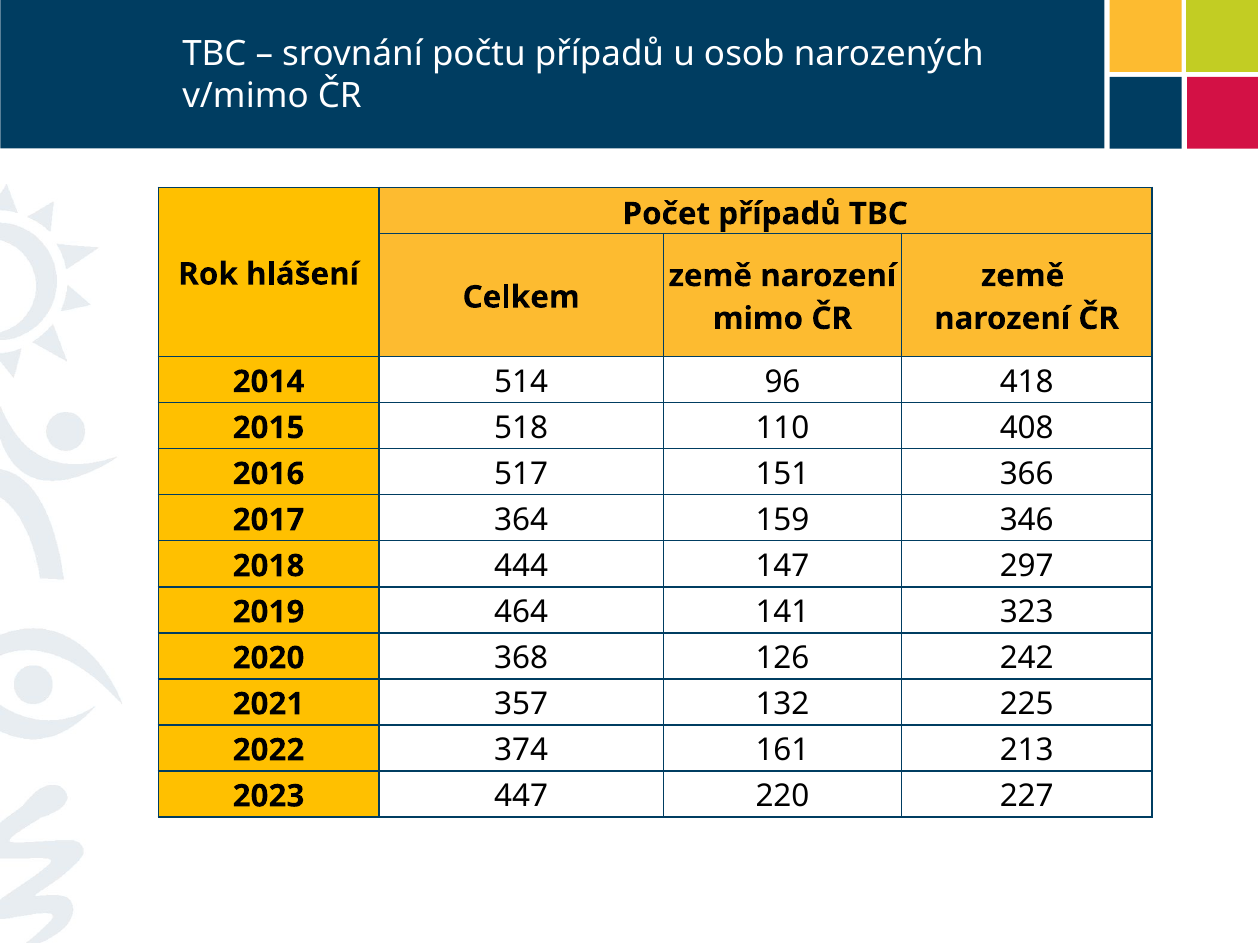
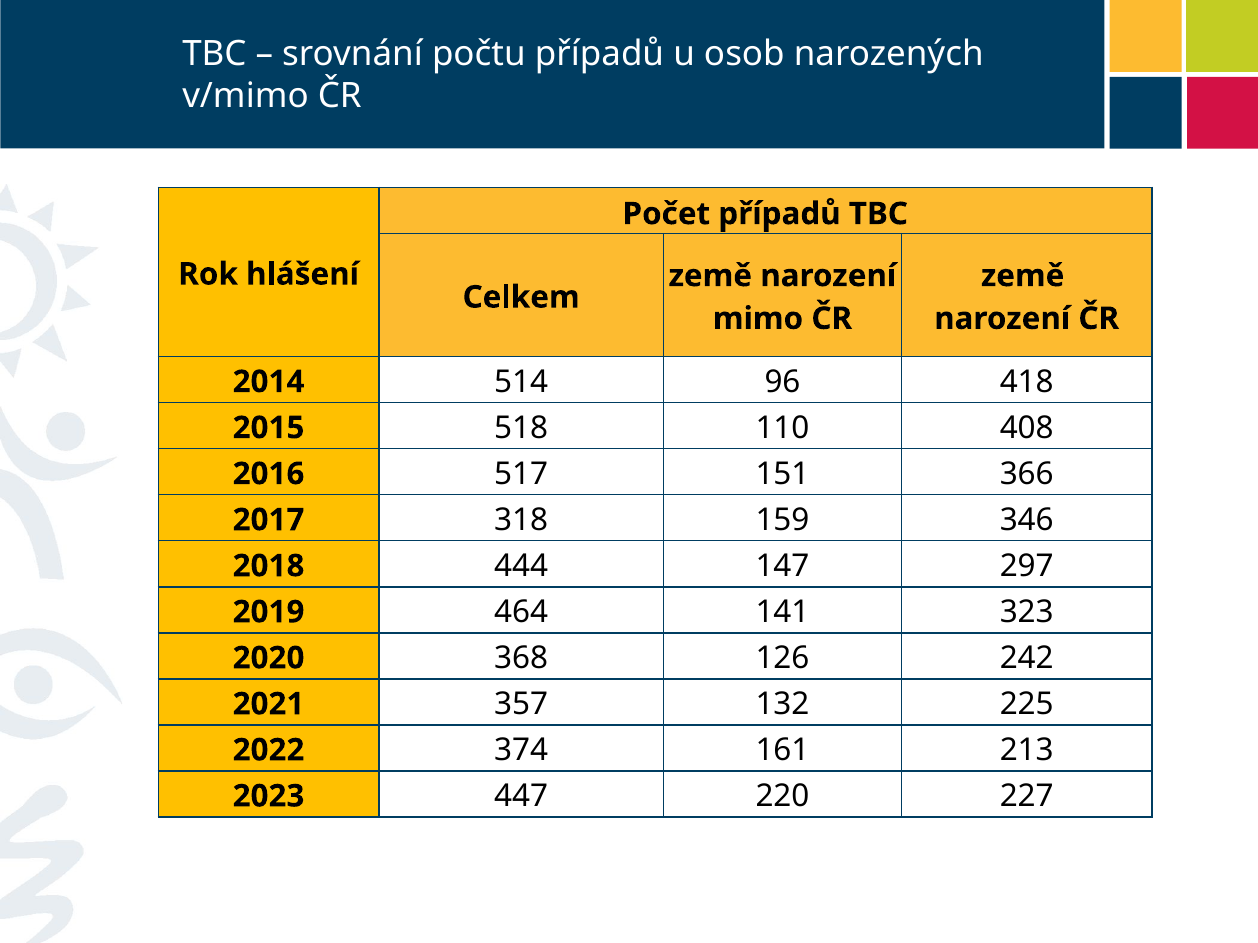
364: 364 -> 318
